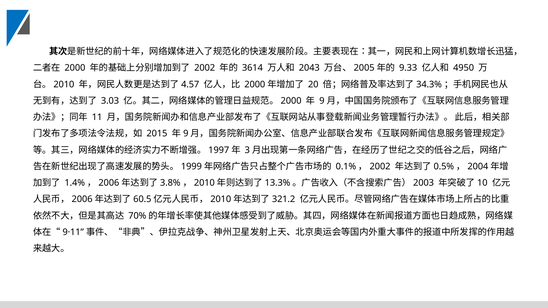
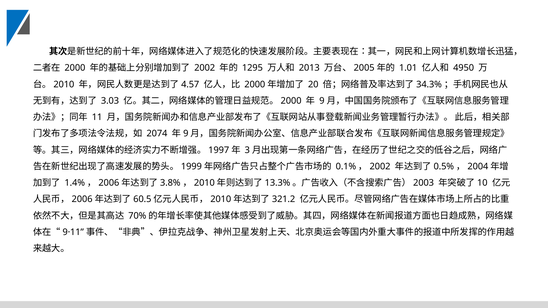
3614: 3614 -> 1295
2043: 2043 -> 2013
9.33: 9.33 -> 1.01
2015: 2015 -> 2074
